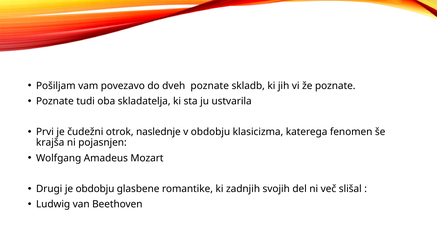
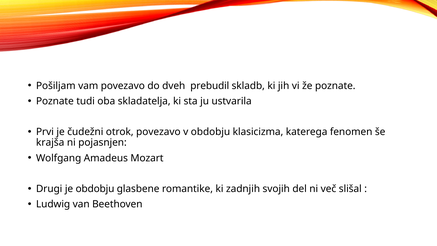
dveh poznate: poznate -> prebudil
otrok naslednje: naslednje -> povezavo
